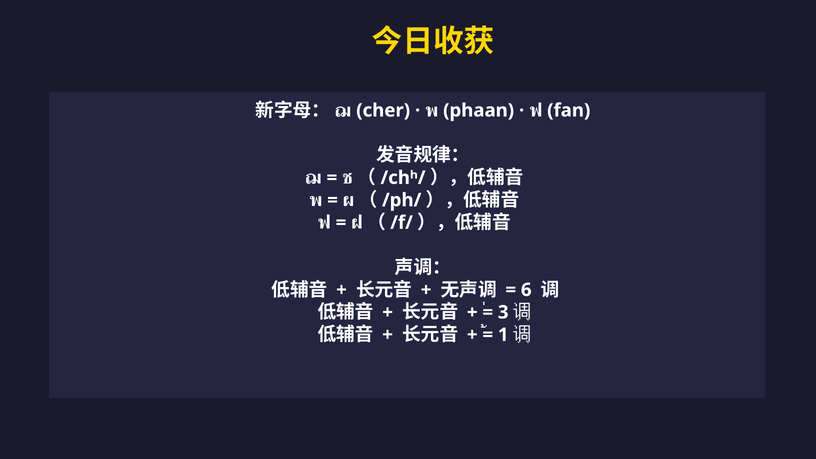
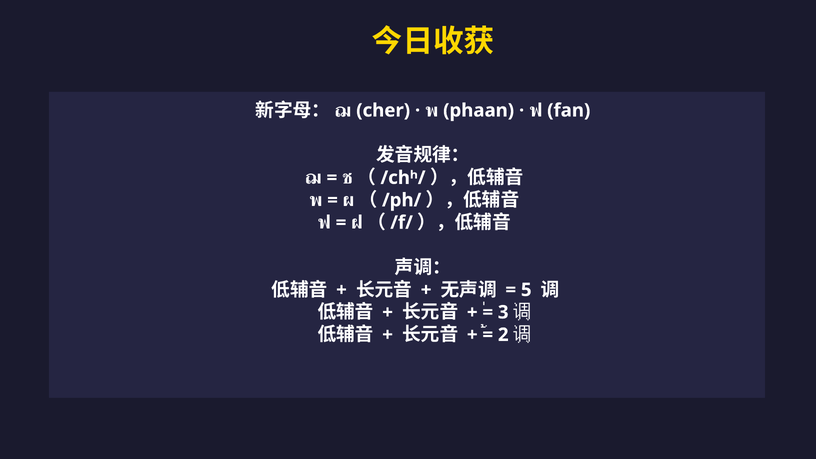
6: 6 -> 5
1: 1 -> 2
